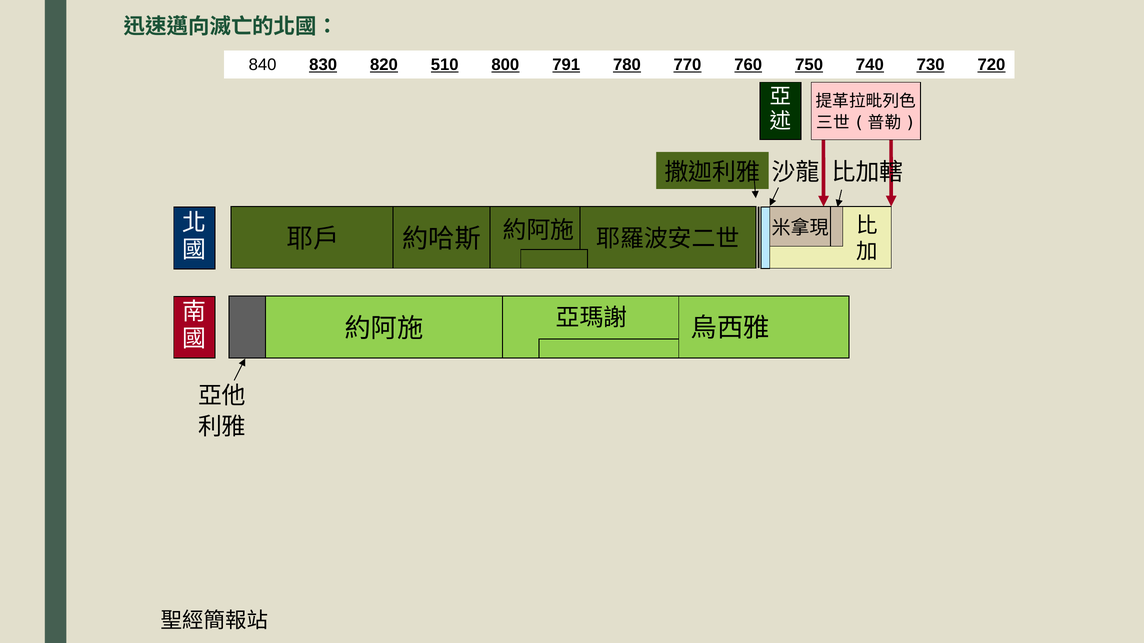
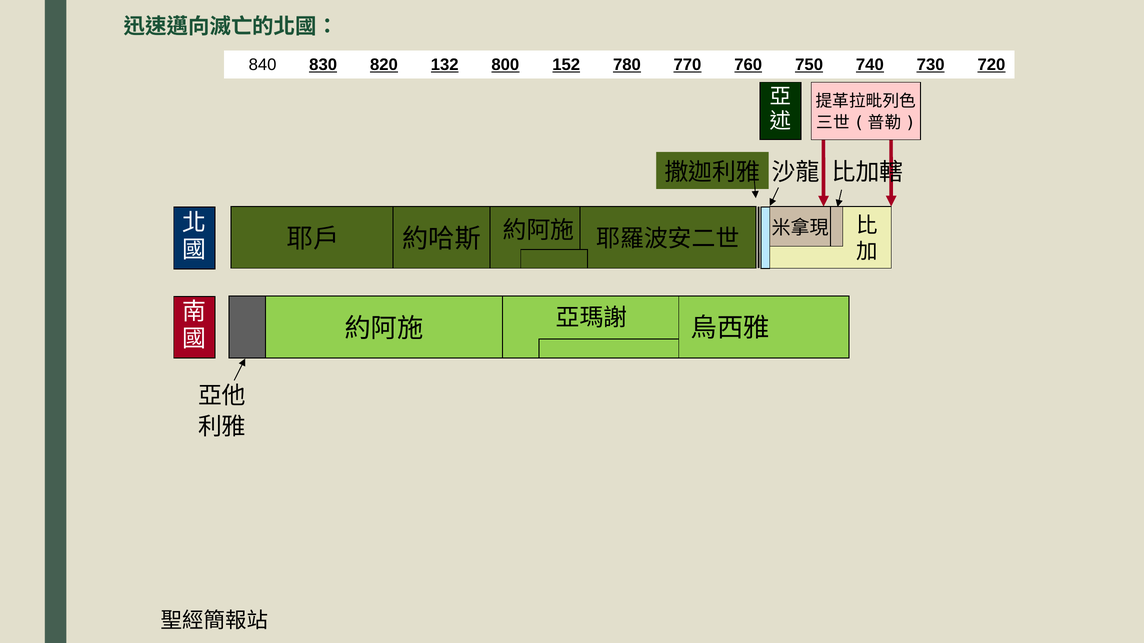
510: 510 -> 132
791: 791 -> 152
